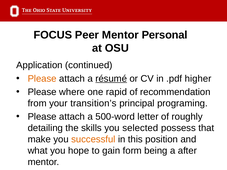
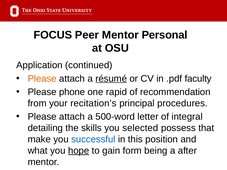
higher: higher -> faculty
where: where -> phone
transition’s: transition’s -> recitation’s
programing: programing -> procedures
roughly: roughly -> integral
successful colour: orange -> blue
hope underline: none -> present
